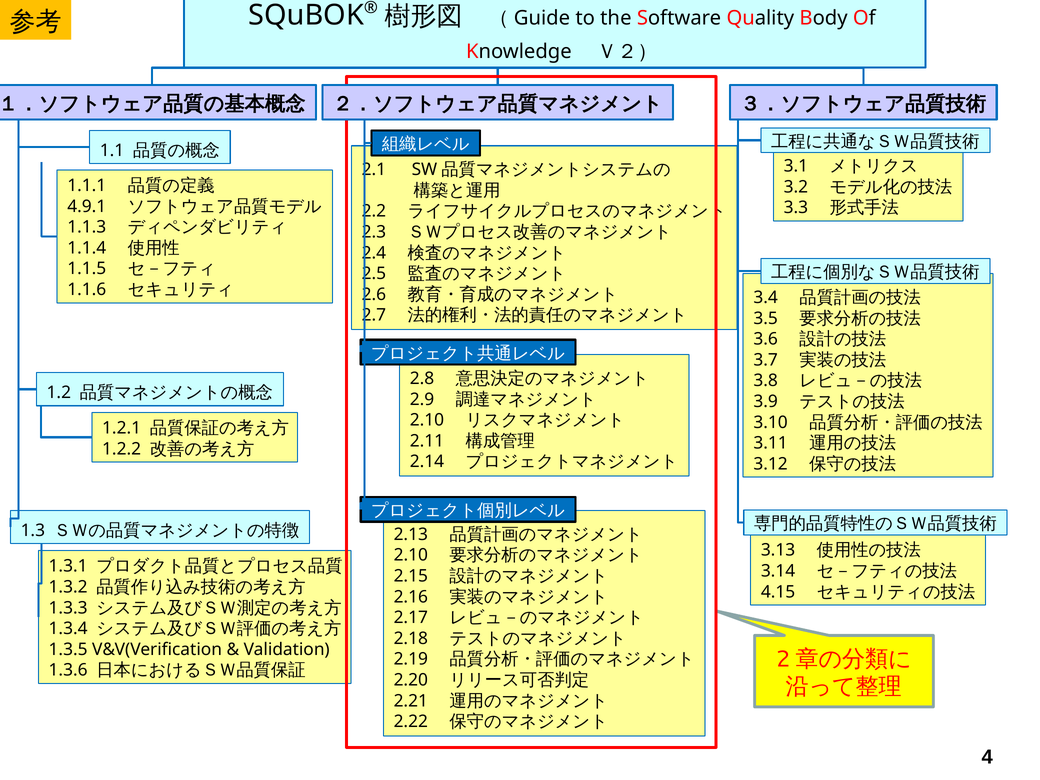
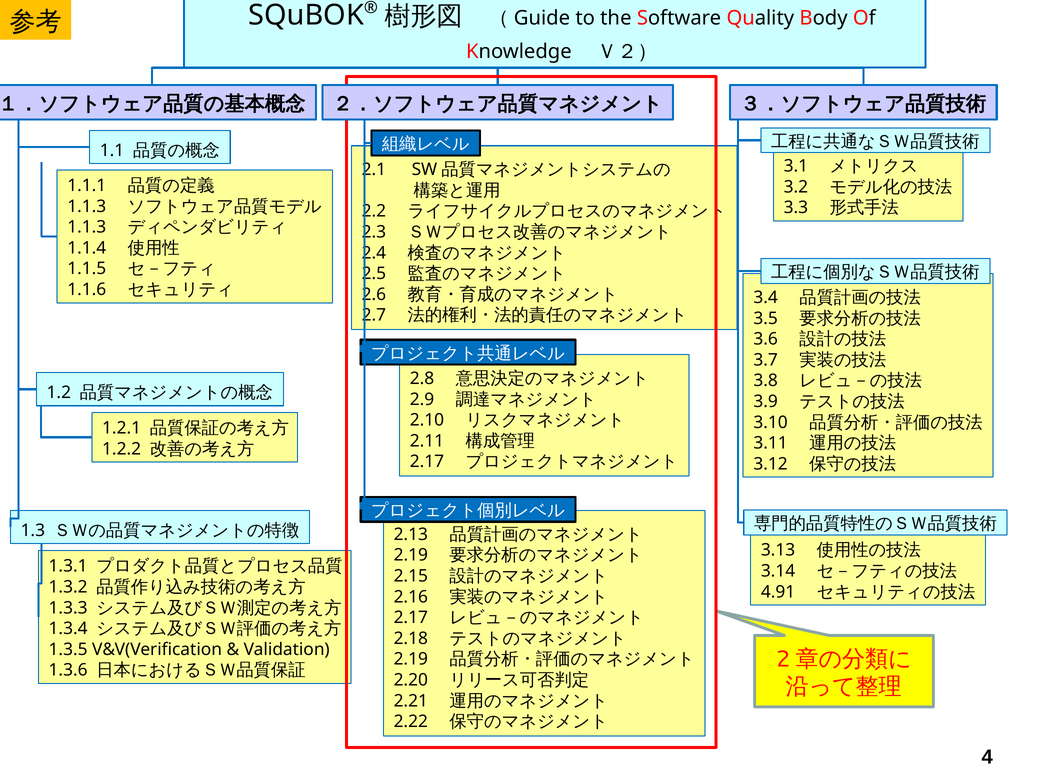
4.9.1 at (87, 206): 4.9.1 -> 1.1.3
2.14 at (427, 462): 2.14 -> 2.17
2.10 at (411, 555): 2.10 -> 2.19
4.15: 4.15 -> 4.91
